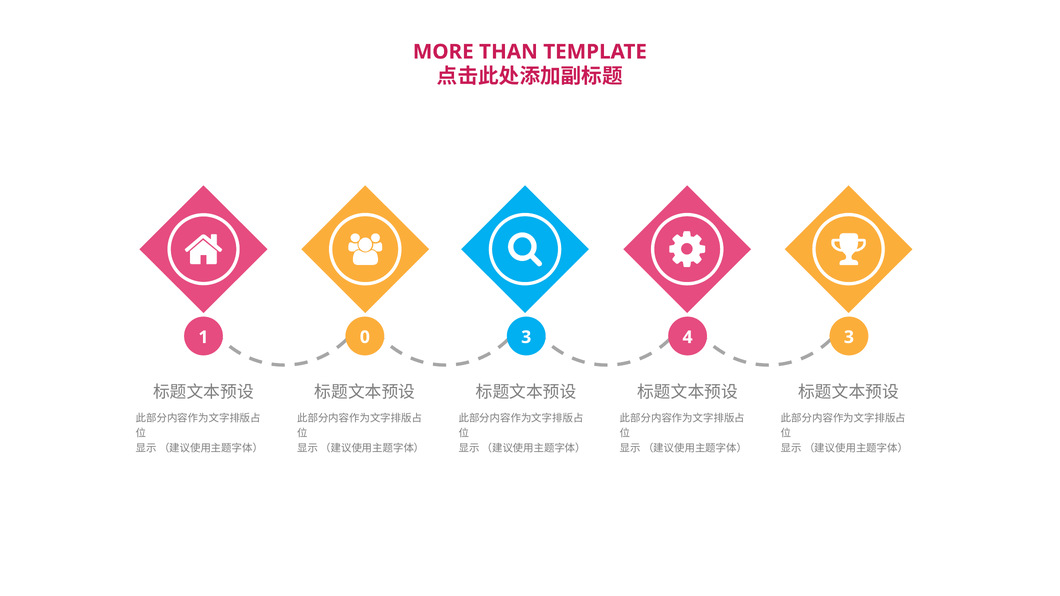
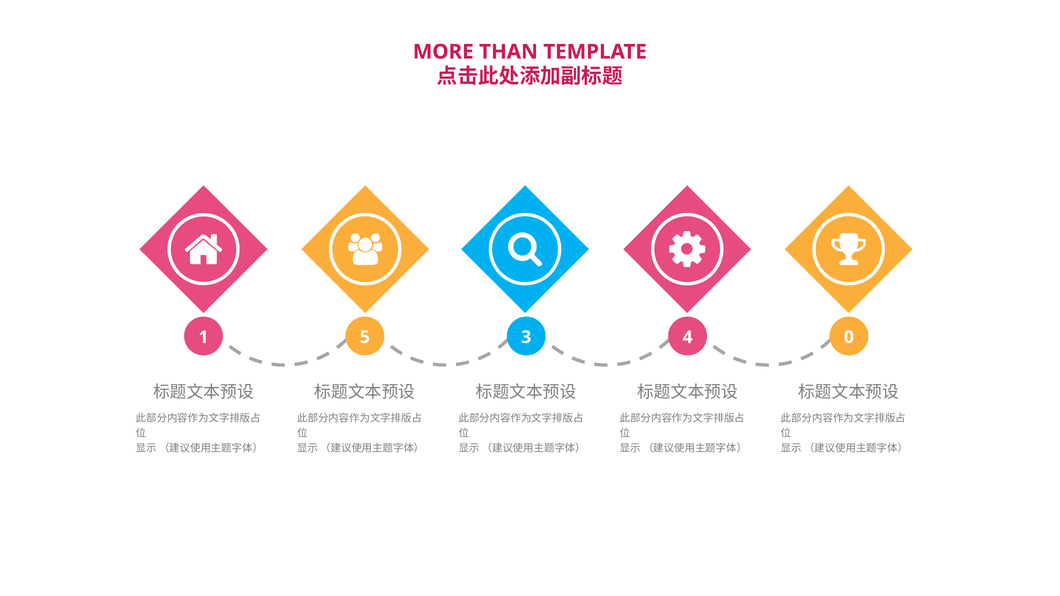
0: 0 -> 5
4 3: 3 -> 0
